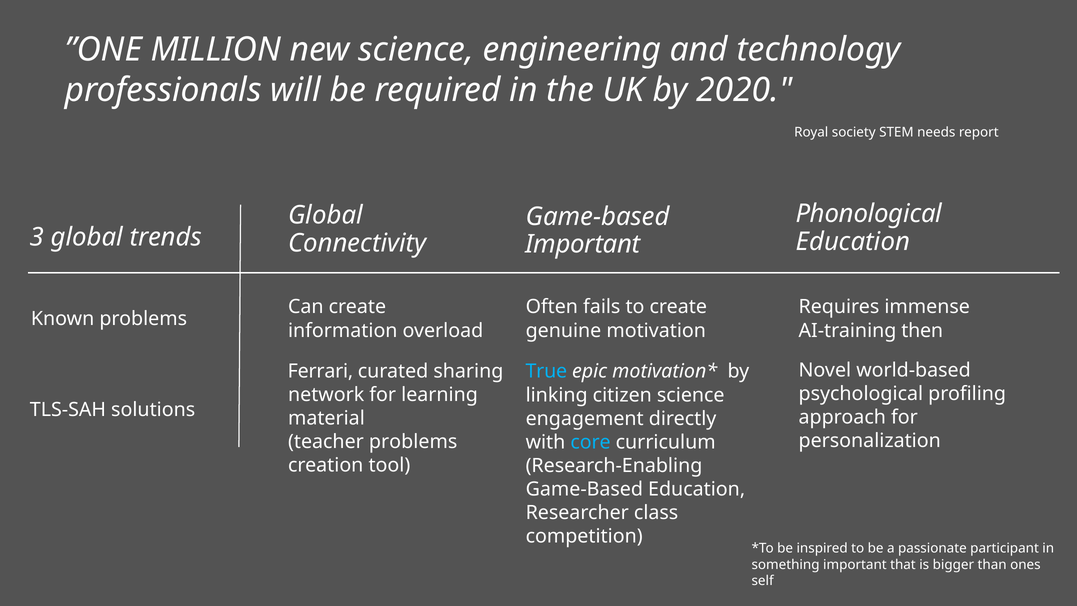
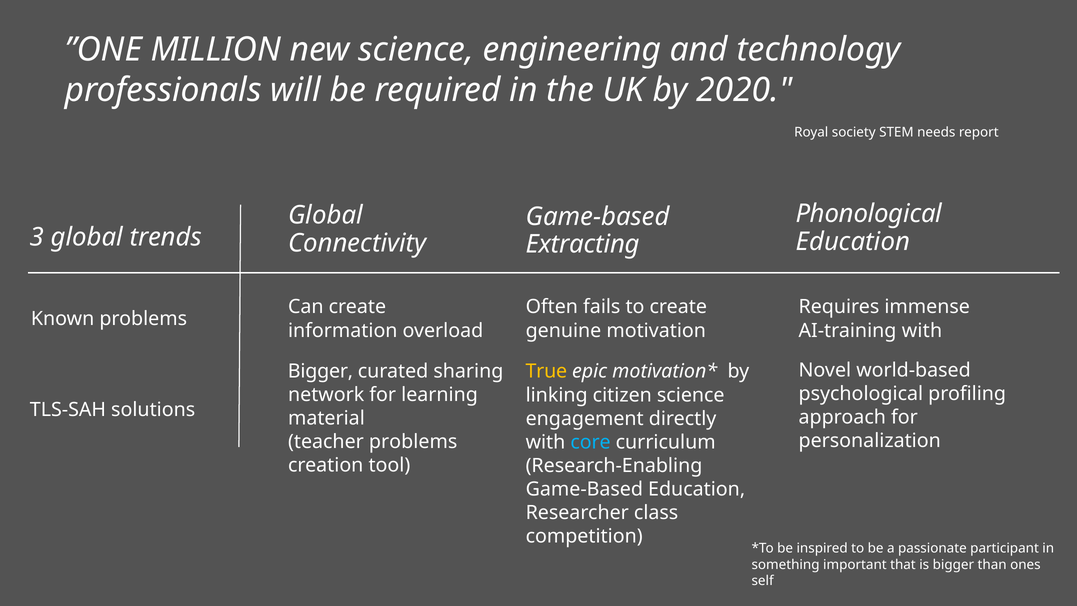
Important at (583, 244): Important -> Extracting
AI-training then: then -> with
Ferrari at (320, 371): Ferrari -> Bigger
True colour: light blue -> yellow
